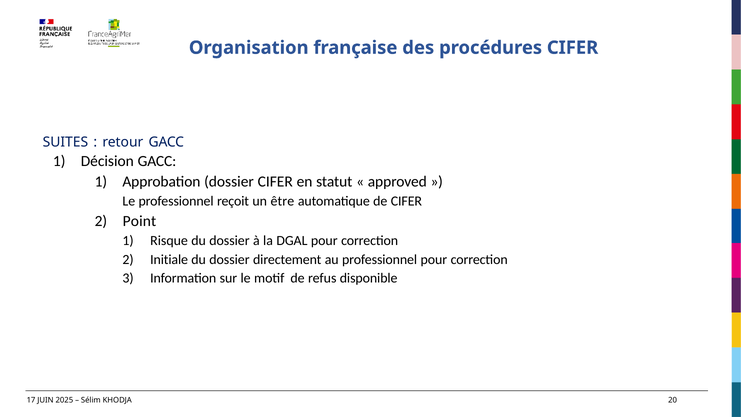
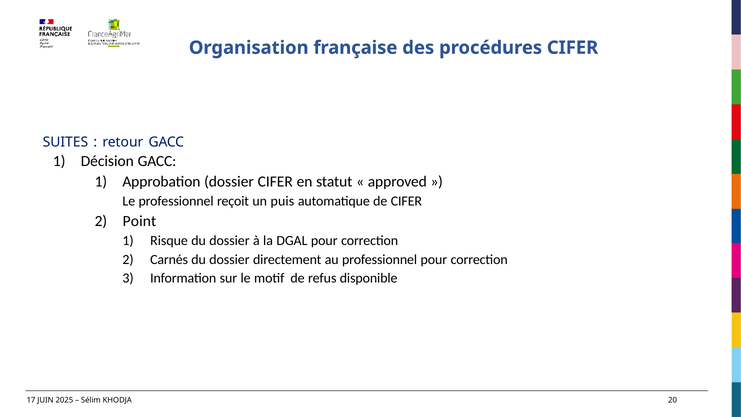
être: être -> puis
Initiale: Initiale -> Carnés
